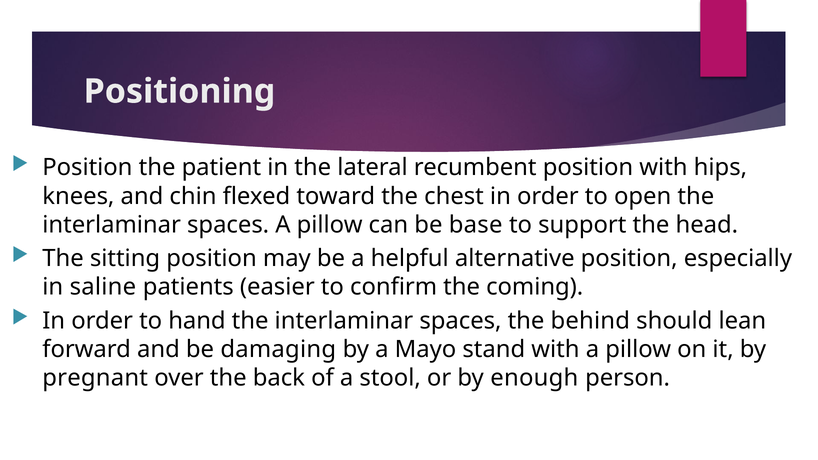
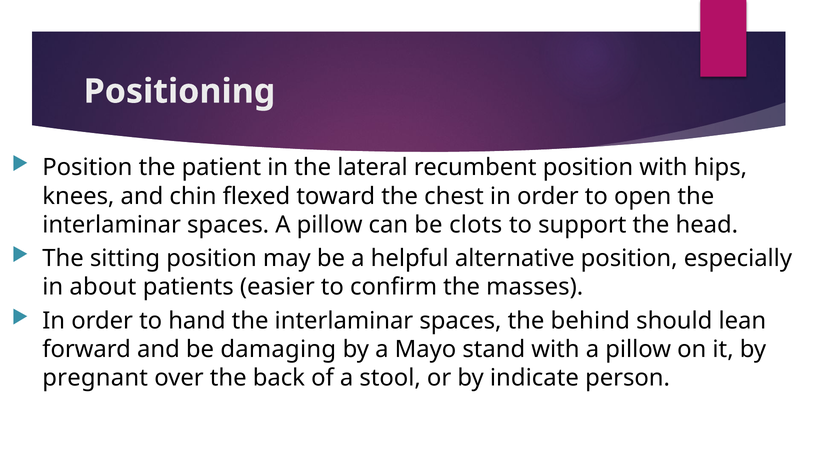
base: base -> clots
saline: saline -> about
coming: coming -> masses
enough: enough -> indicate
